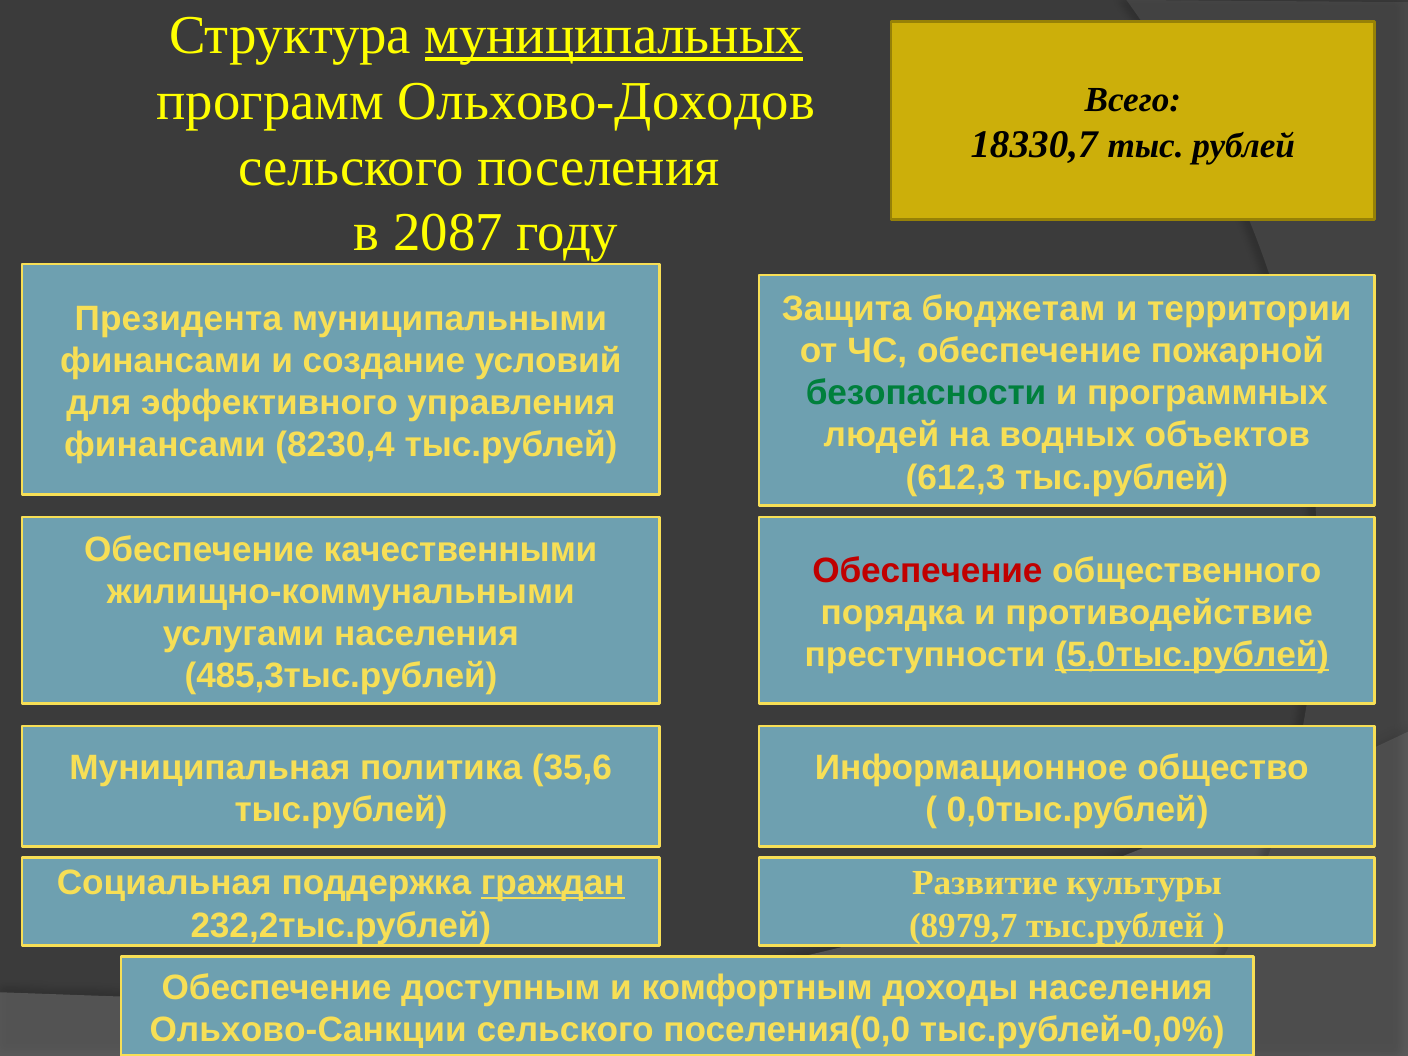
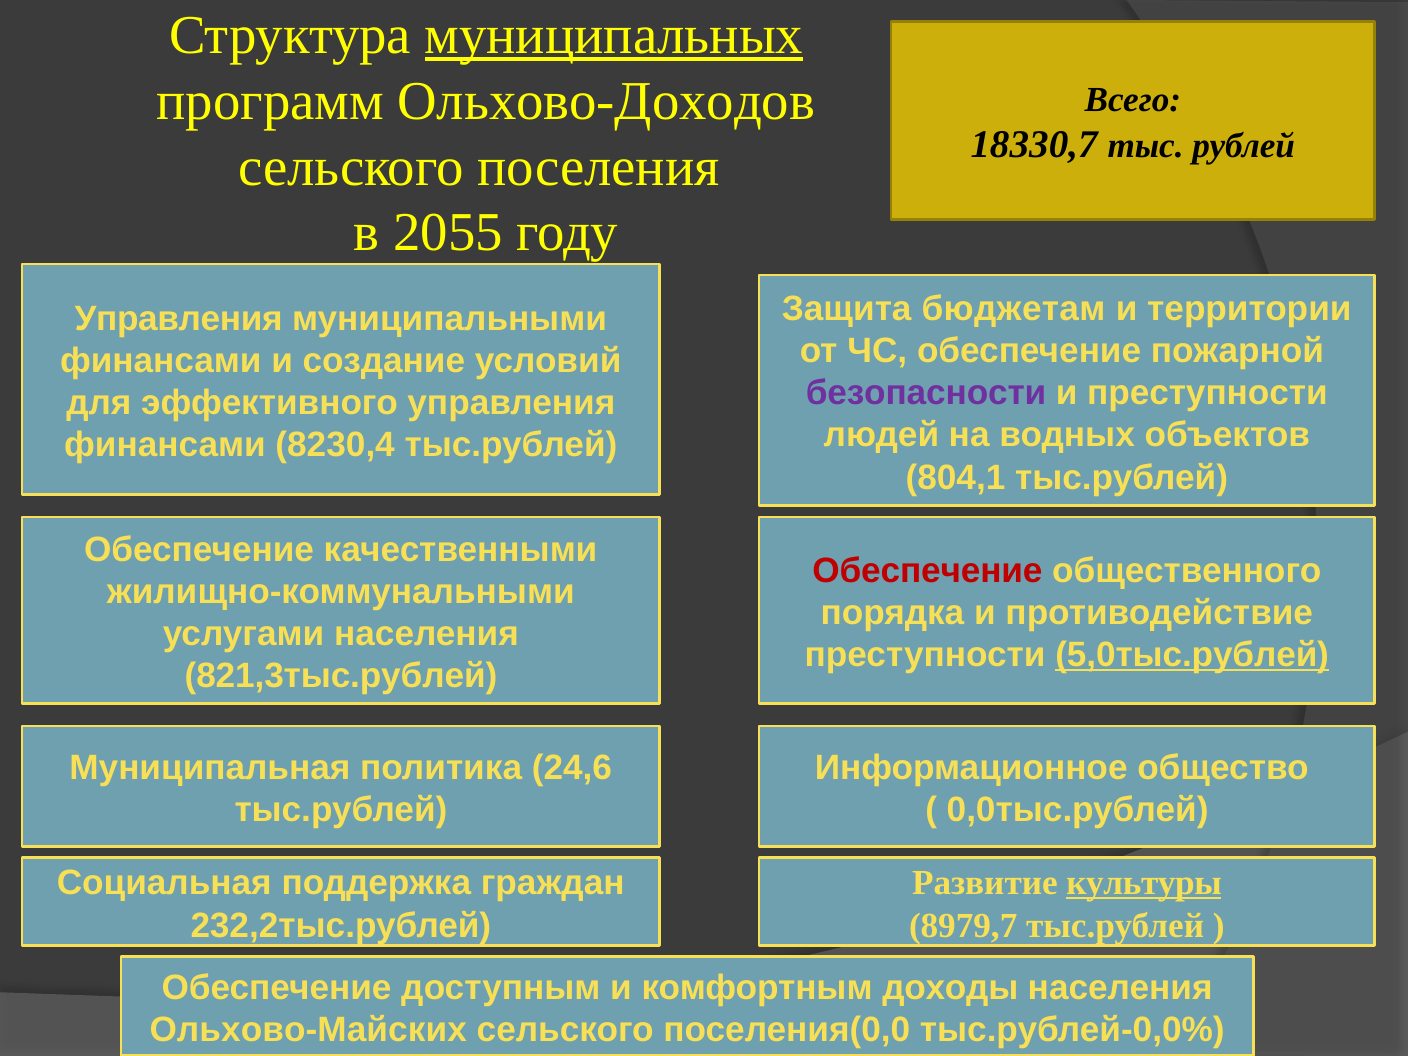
2087: 2087 -> 2055
Президента at (178, 319): Президента -> Управления
безопасности colour: green -> purple
и программных: программных -> преступности
612,3: 612,3 -> 804,1
485,3тыс.рублей: 485,3тыс.рублей -> 821,3тыс.рублей
35,6: 35,6 -> 24,6
граждан underline: present -> none
культуры underline: none -> present
Ольхово-Санкции: Ольхово-Санкции -> Ольхово-Майских
